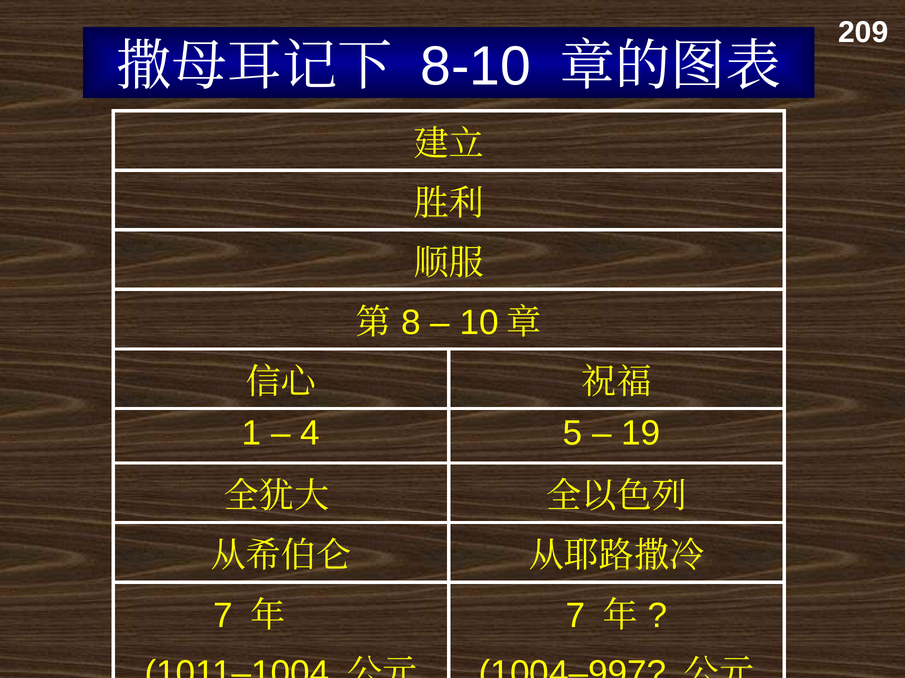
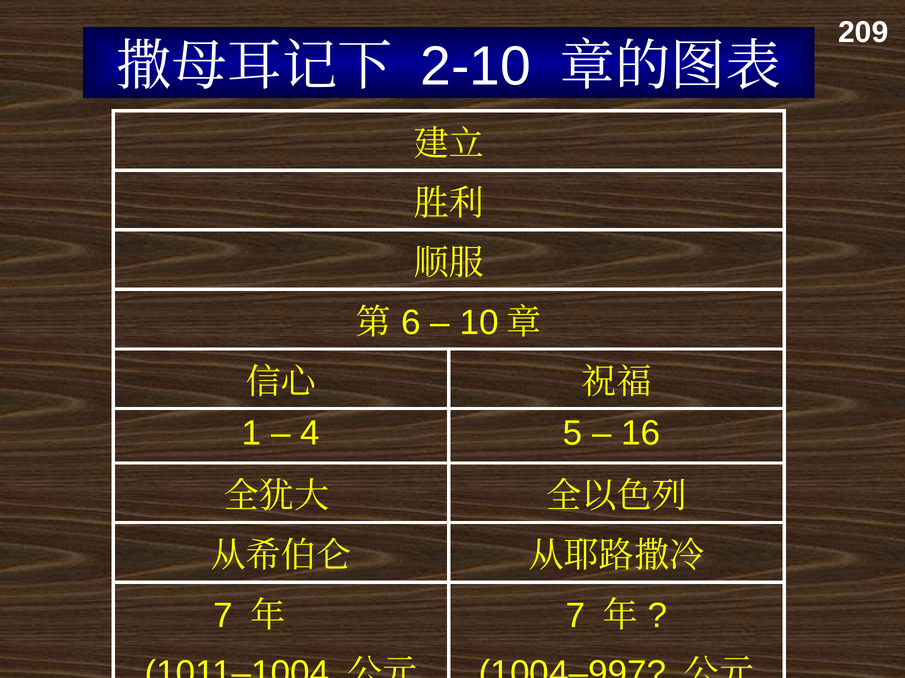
8-10: 8-10 -> 2-10
8: 8 -> 6
19: 19 -> 16
